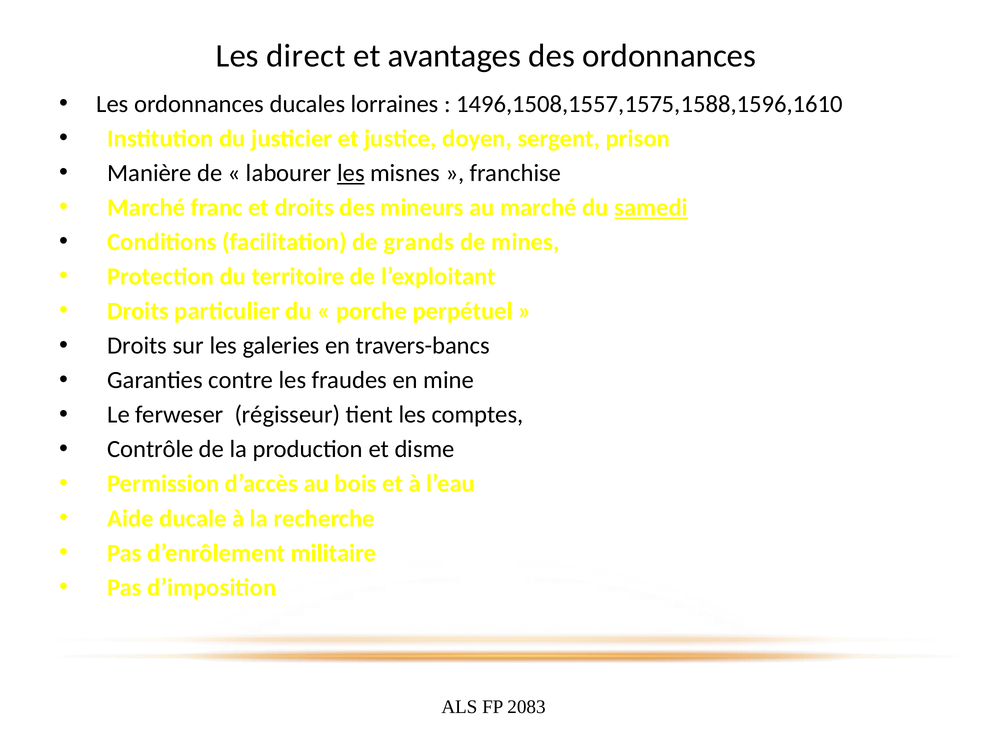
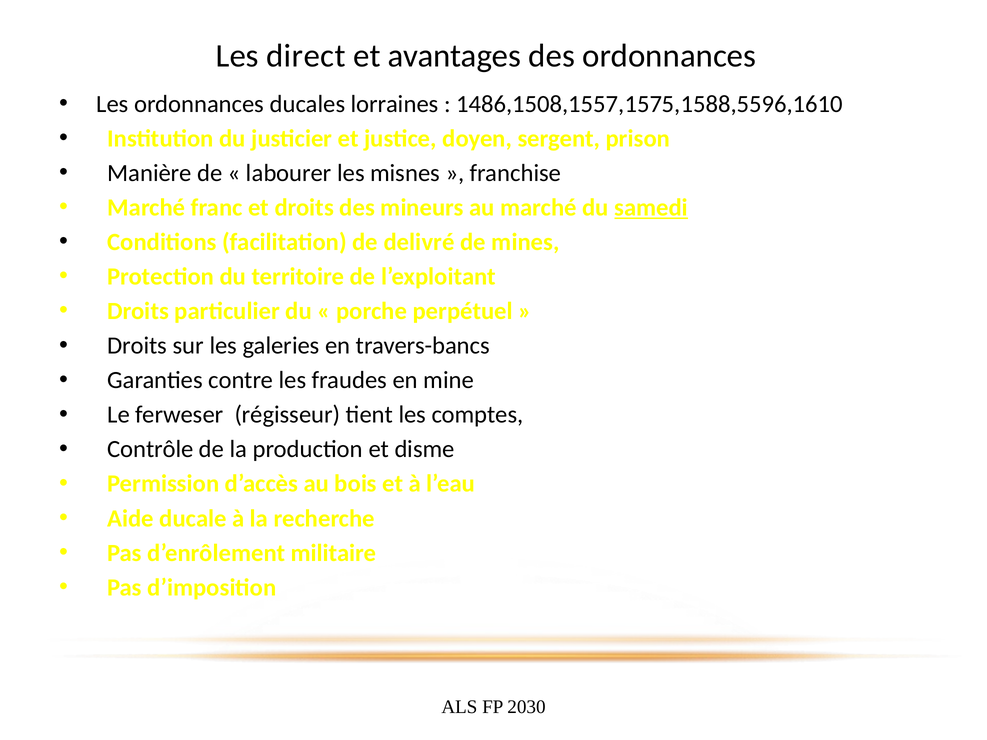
1496,1508,1557,1575,1588,1596,1610: 1496,1508,1557,1575,1588,1596,1610 -> 1486,1508,1557,1575,1588,5596,1610
les at (351, 173) underline: present -> none
grands: grands -> delivré
2083: 2083 -> 2030
